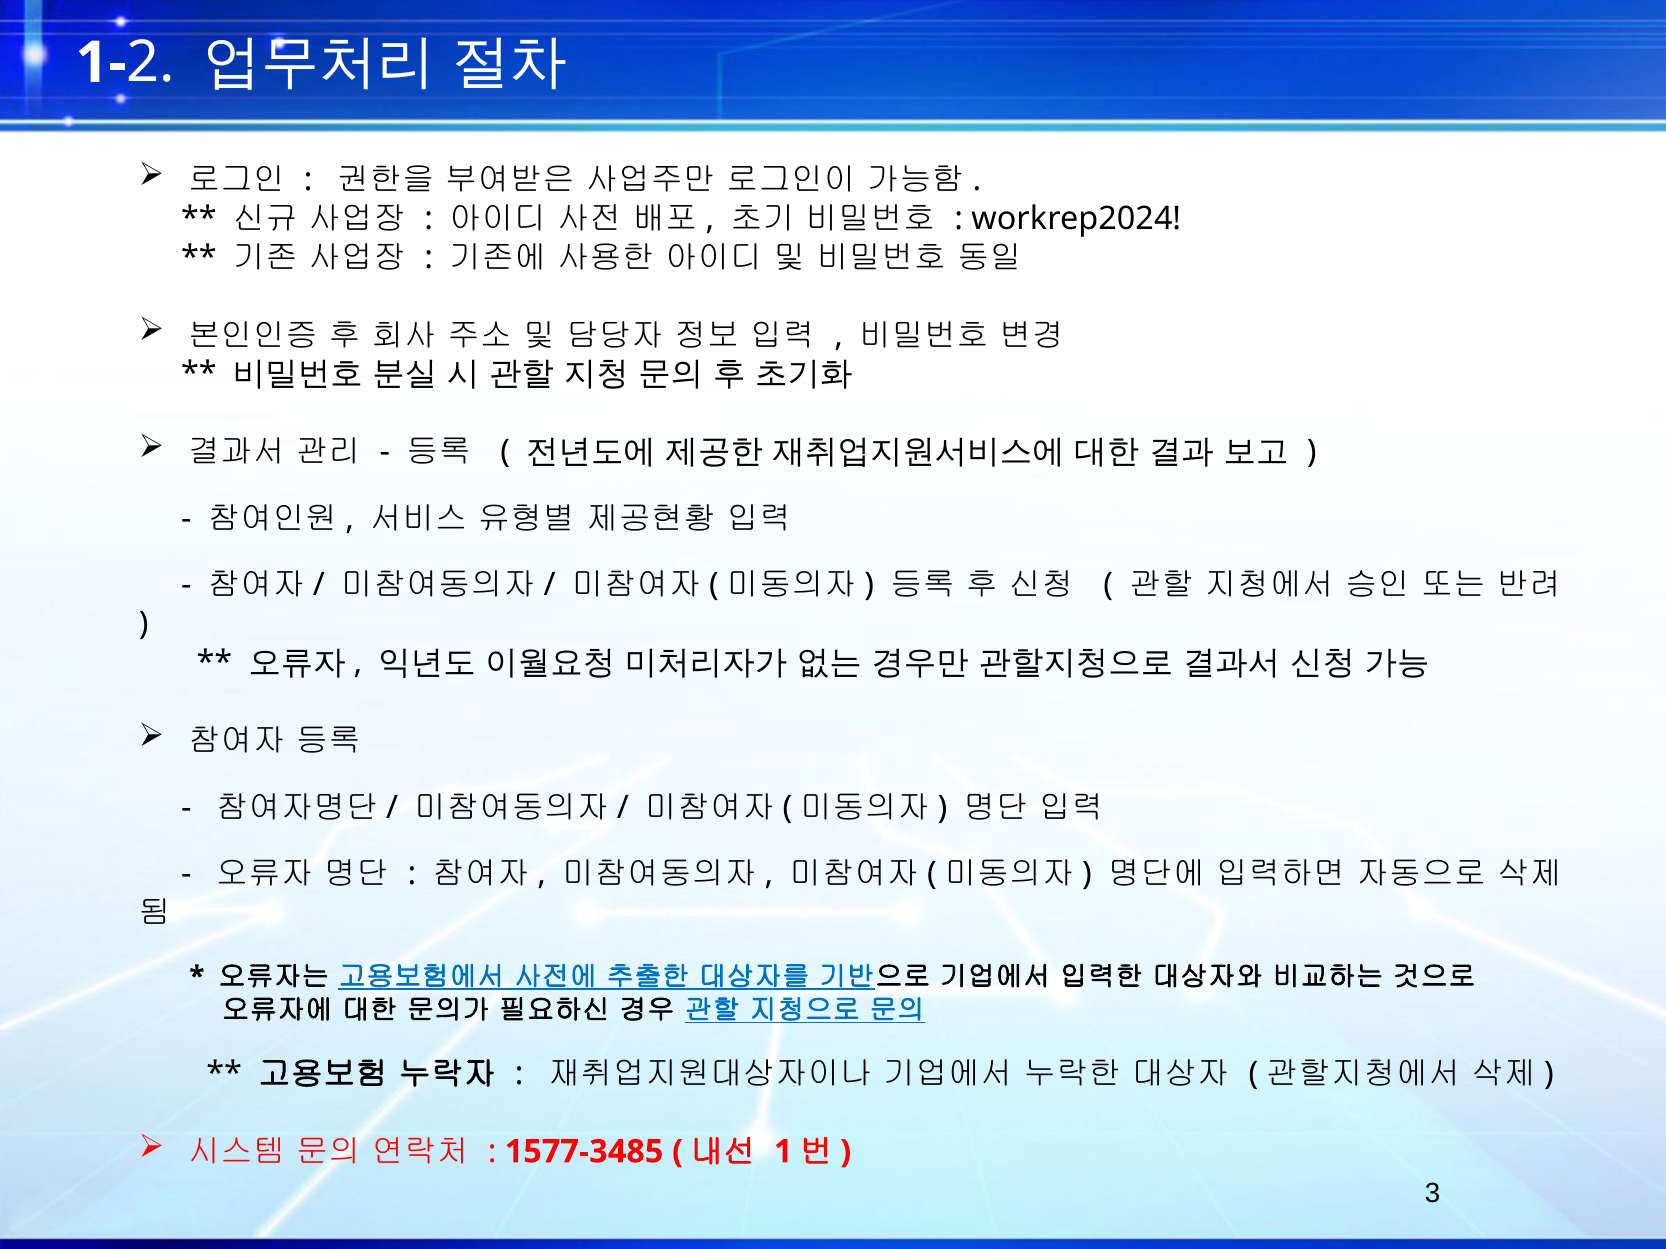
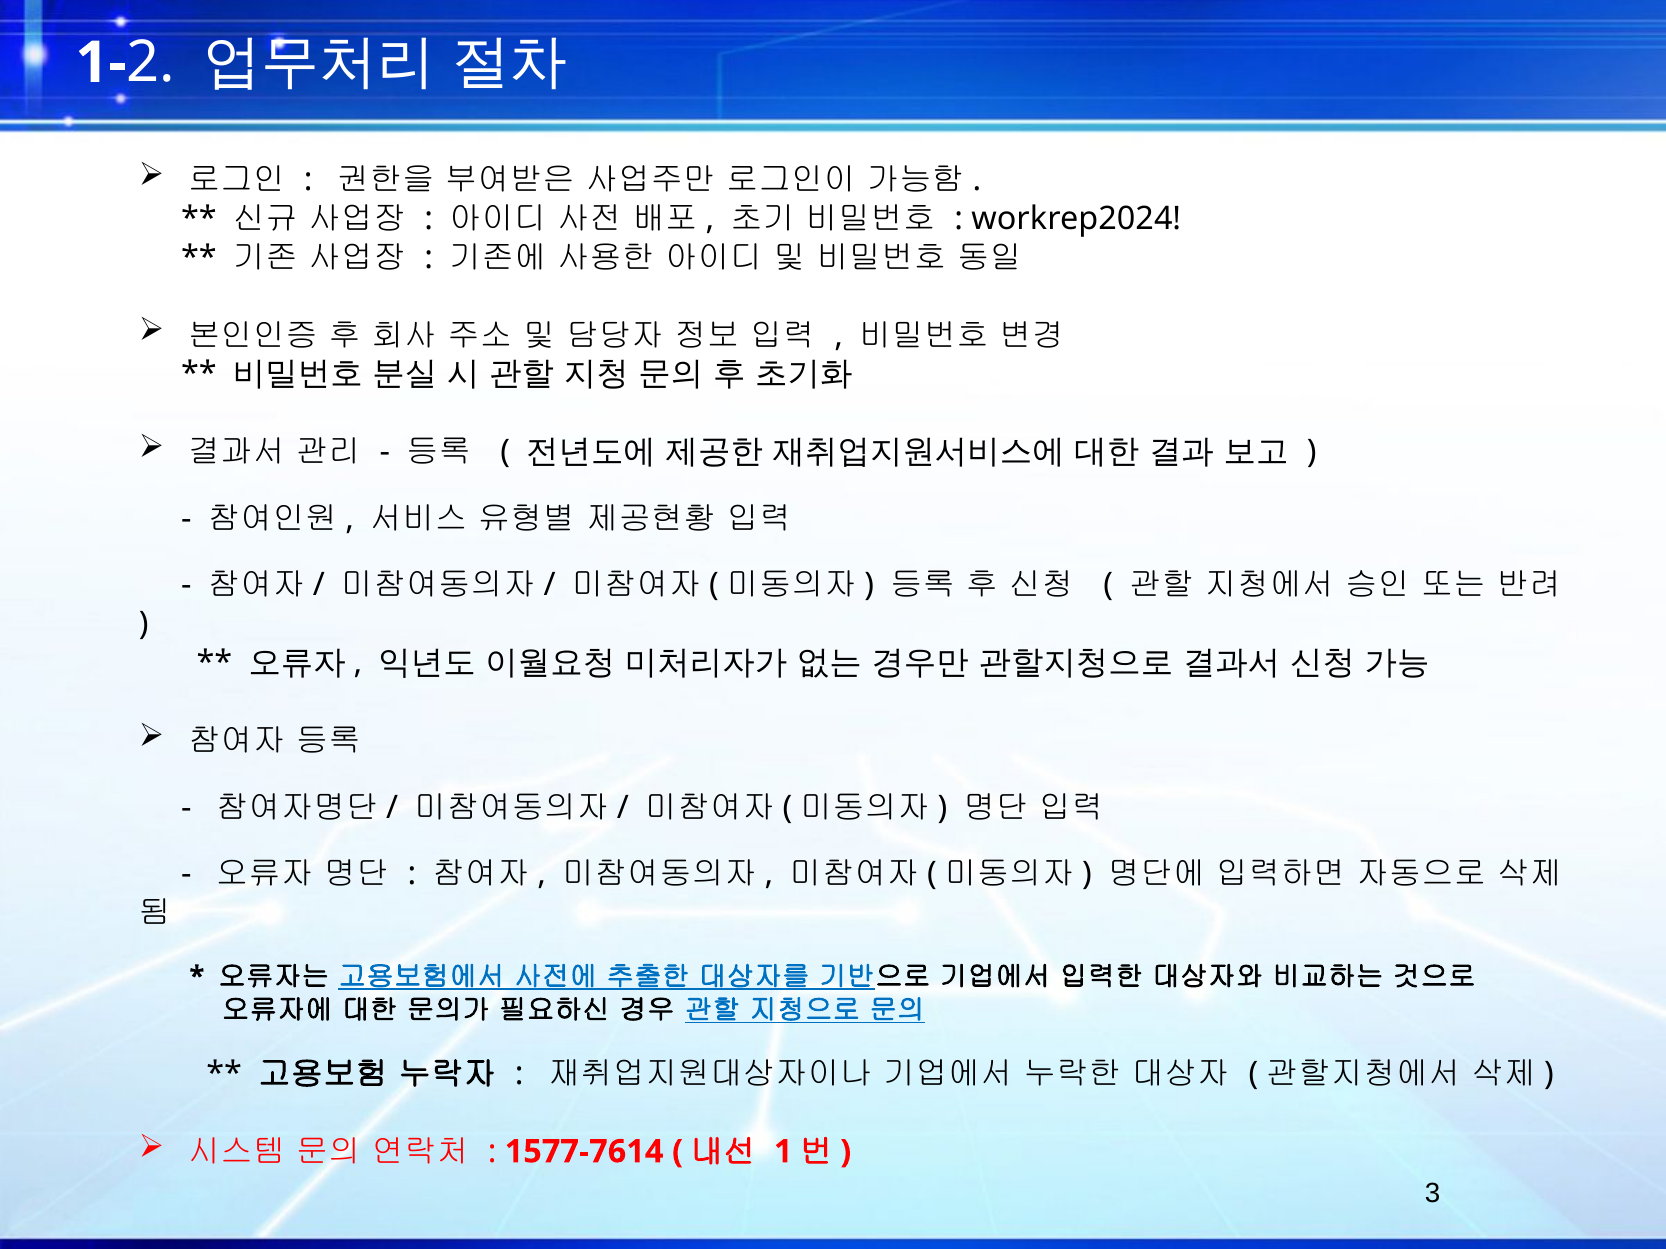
1577-3485: 1577-3485 -> 1577-7614
